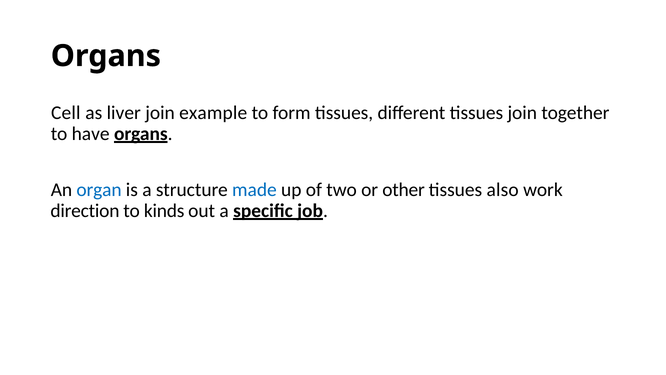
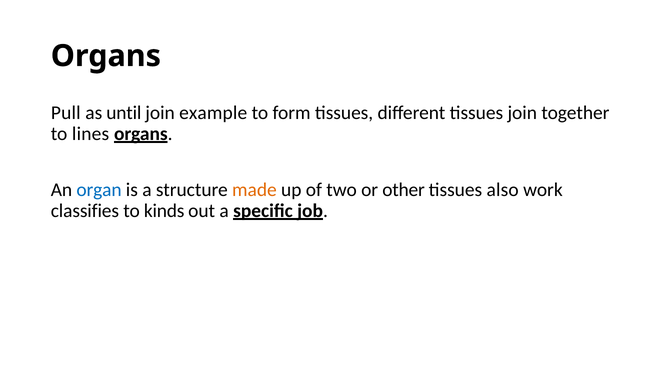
Cell: Cell -> Pull
liver: liver -> until
have: have -> lines
made colour: blue -> orange
direction: direction -> classifies
